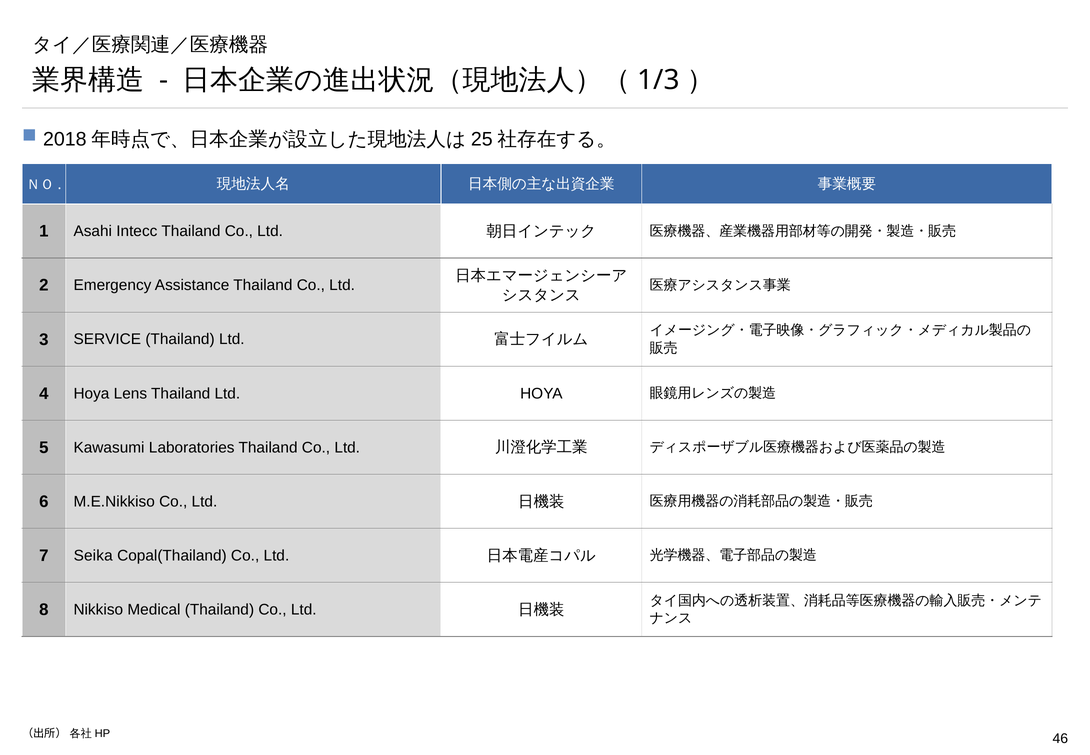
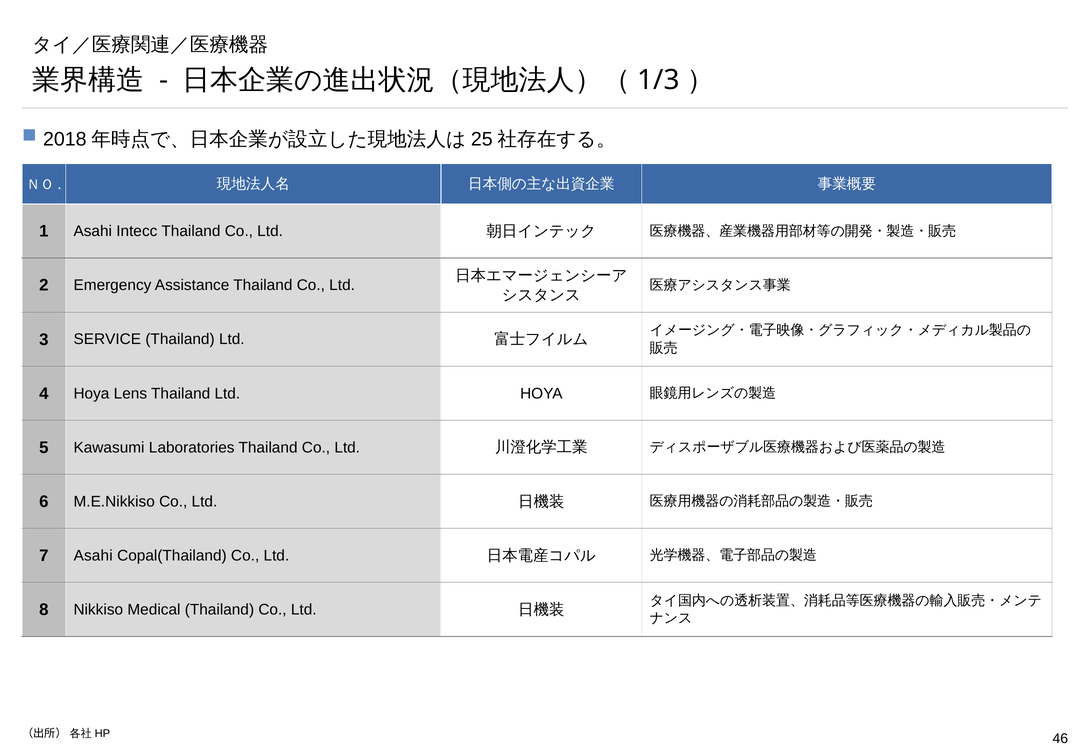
7 Seika: Seika -> Asahi
